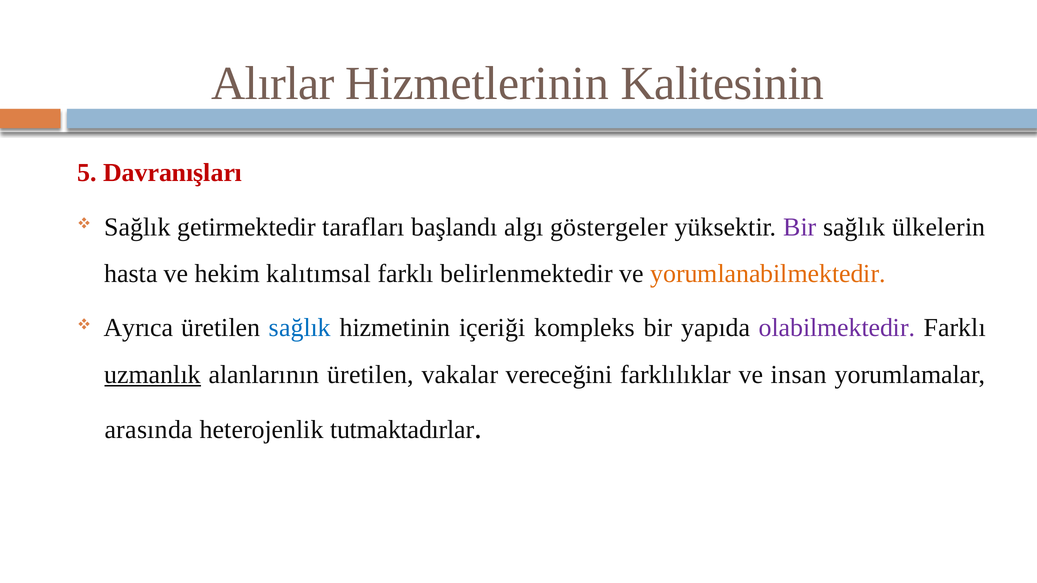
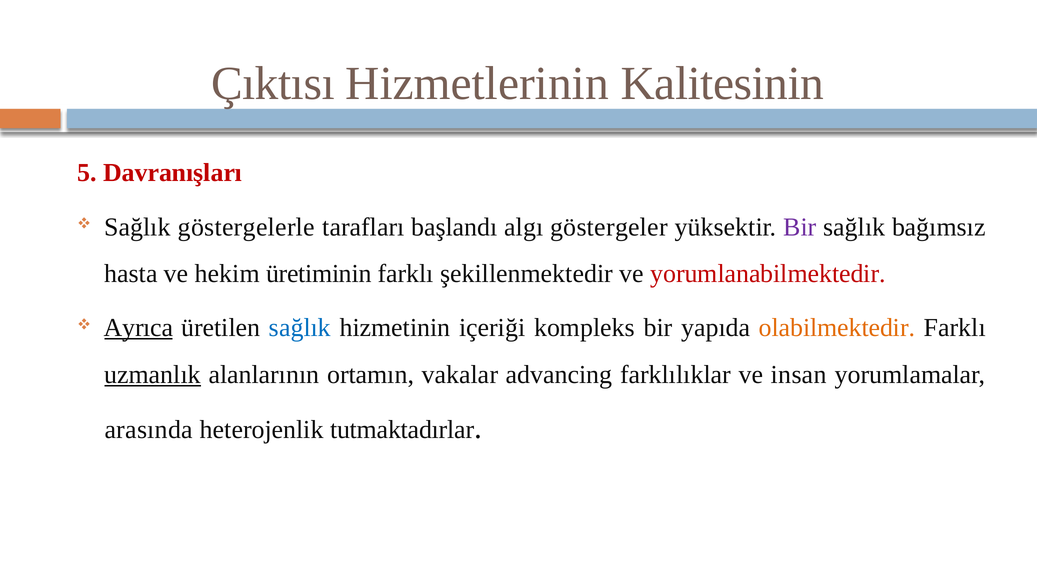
Alırlar: Alırlar -> Çıktısı
getirmektedir: getirmektedir -> göstergelerle
ülkelerin: ülkelerin -> bağımsız
kalıtımsal: kalıtımsal -> üretiminin
belirlenmektedir: belirlenmektedir -> şekillenmektedir
yorumlanabilmektedir colour: orange -> red
Ayrıca underline: none -> present
olabilmektedir colour: purple -> orange
alanlarının üretilen: üretilen -> ortamın
vereceğini: vereceğini -> advancing
